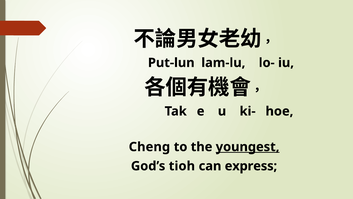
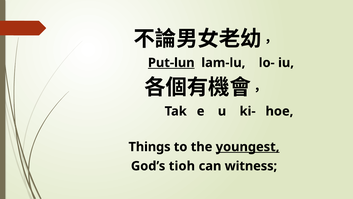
Put-lun underline: none -> present
Cheng: Cheng -> Things
express: express -> witness
